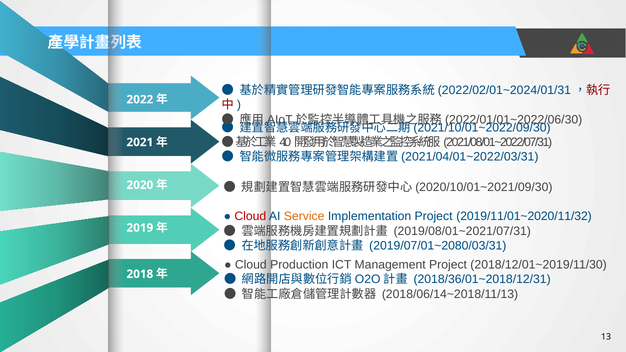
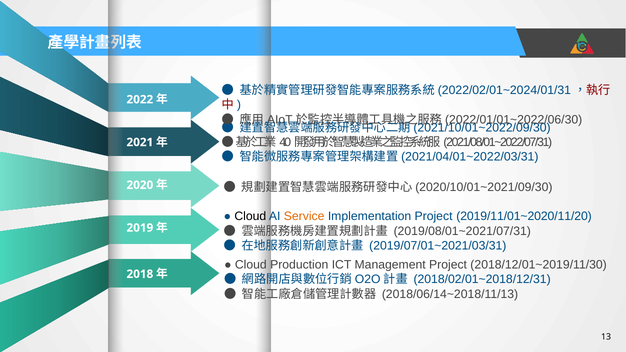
Cloud at (250, 217) colour: red -> black
2019/11/01~2020/11/32: 2019/11/01~2020/11/32 -> 2019/11/01~2020/11/20
2019/07/01~2080/03/31: 2019/07/01~2080/03/31 -> 2019/07/01~2021/03/31
2018/36/01~2018/12/31: 2018/36/01~2018/12/31 -> 2018/02/01~2018/12/31
